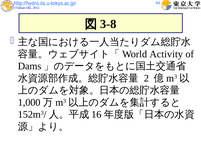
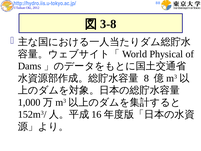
Activity: Activity -> Physical
2: 2 -> 8
